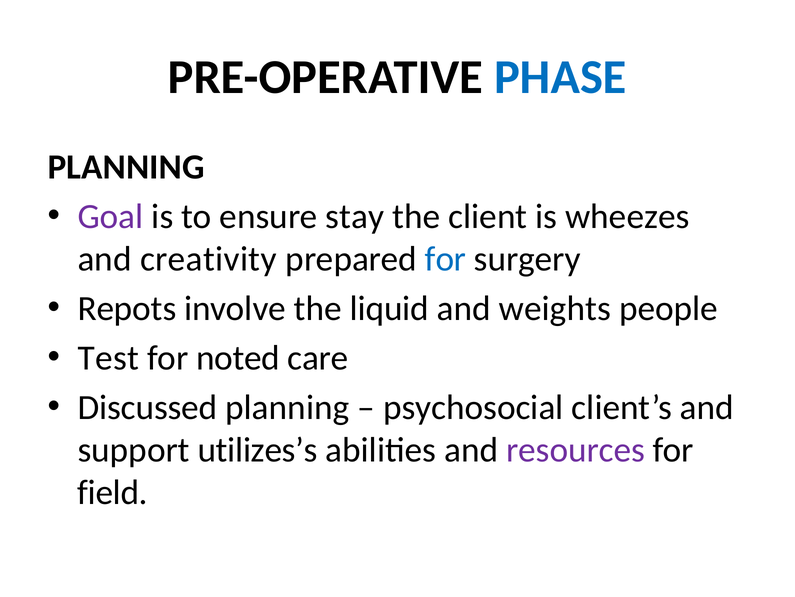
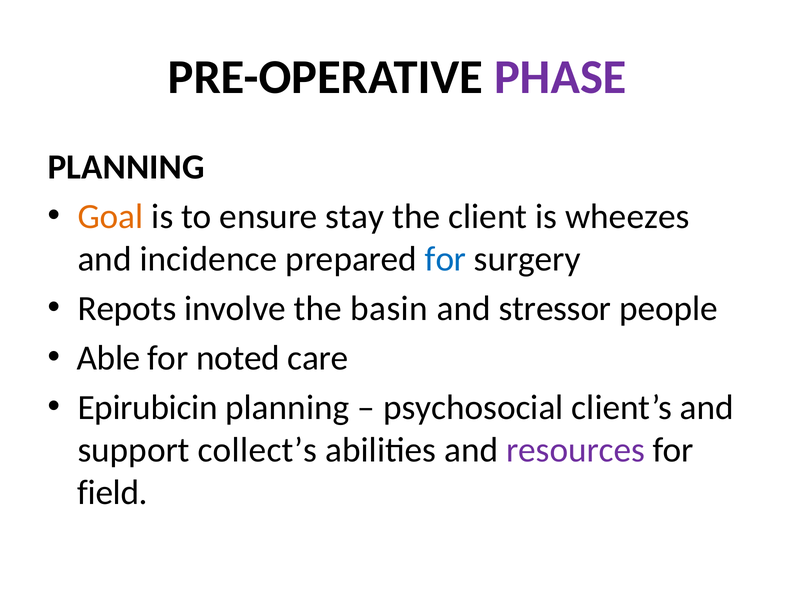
PHASE colour: blue -> purple
Goal colour: purple -> orange
creativity: creativity -> incidence
liquid: liquid -> basin
weights: weights -> stressor
Test: Test -> Able
Discussed: Discussed -> Epirubicin
utilizes’s: utilizes’s -> collect’s
